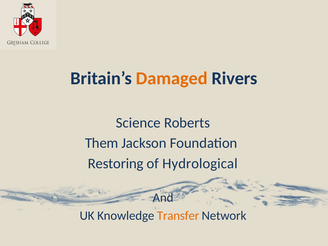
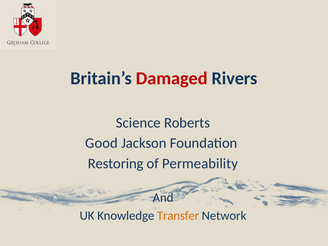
Damaged colour: orange -> red
Them: Them -> Good
Hydrological: Hydrological -> Permeability
